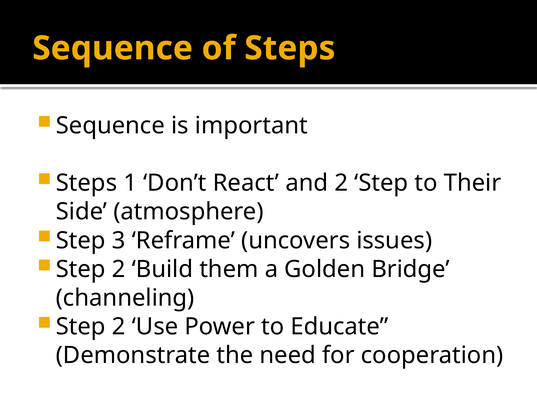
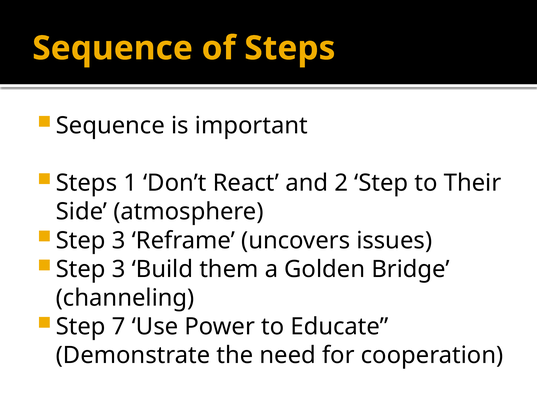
2 at (119, 269): 2 -> 3
2 at (119, 326): 2 -> 7
